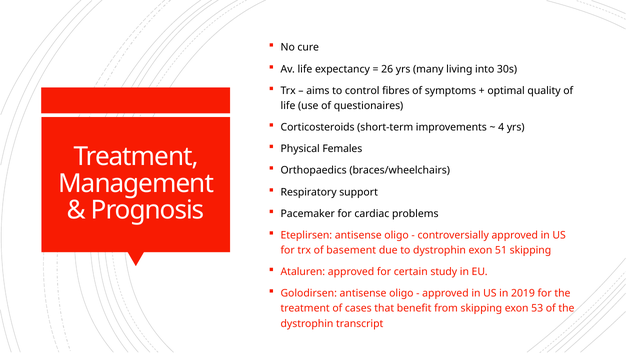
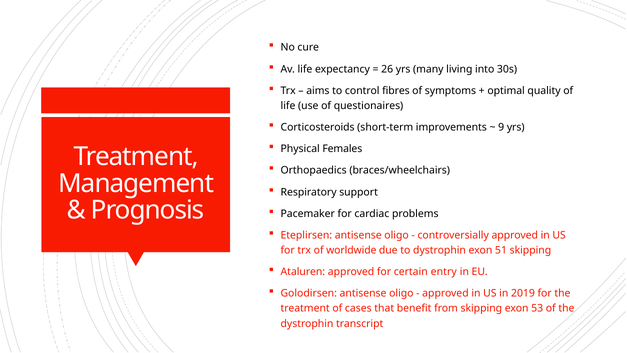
4: 4 -> 9
basement: basement -> worldwide
study: study -> entry
